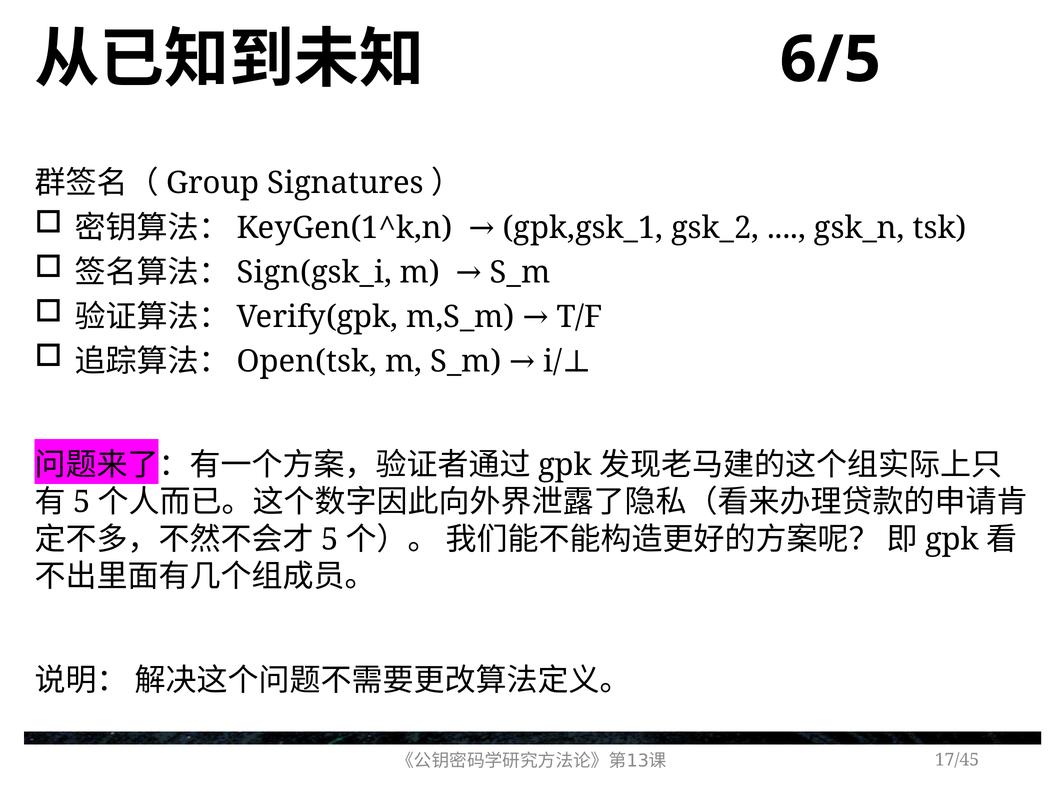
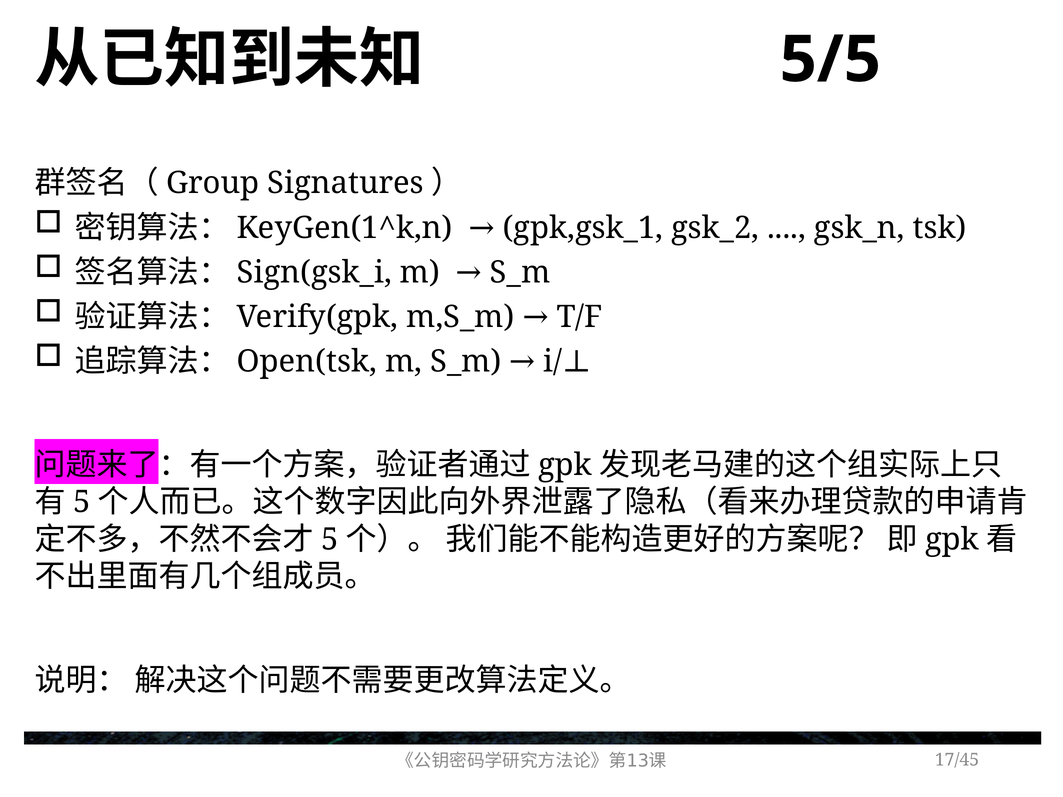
6/5: 6/5 -> 5/5
